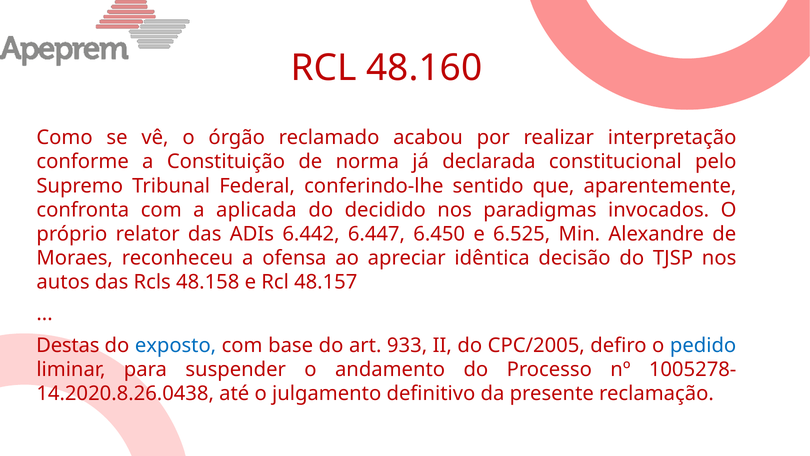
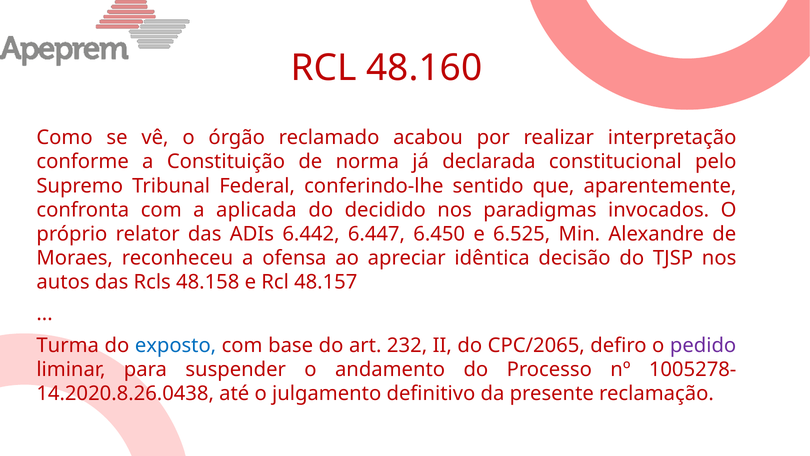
Destas: Destas -> Turma
933: 933 -> 232
CPC/2005: CPC/2005 -> CPC/2065
pedido colour: blue -> purple
